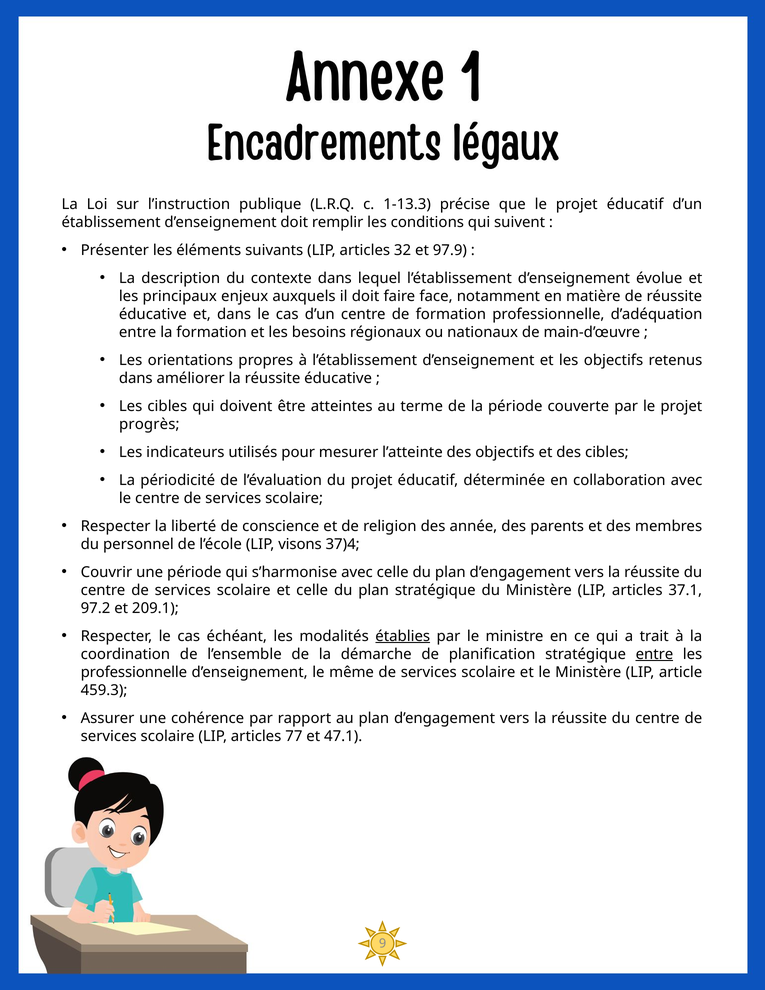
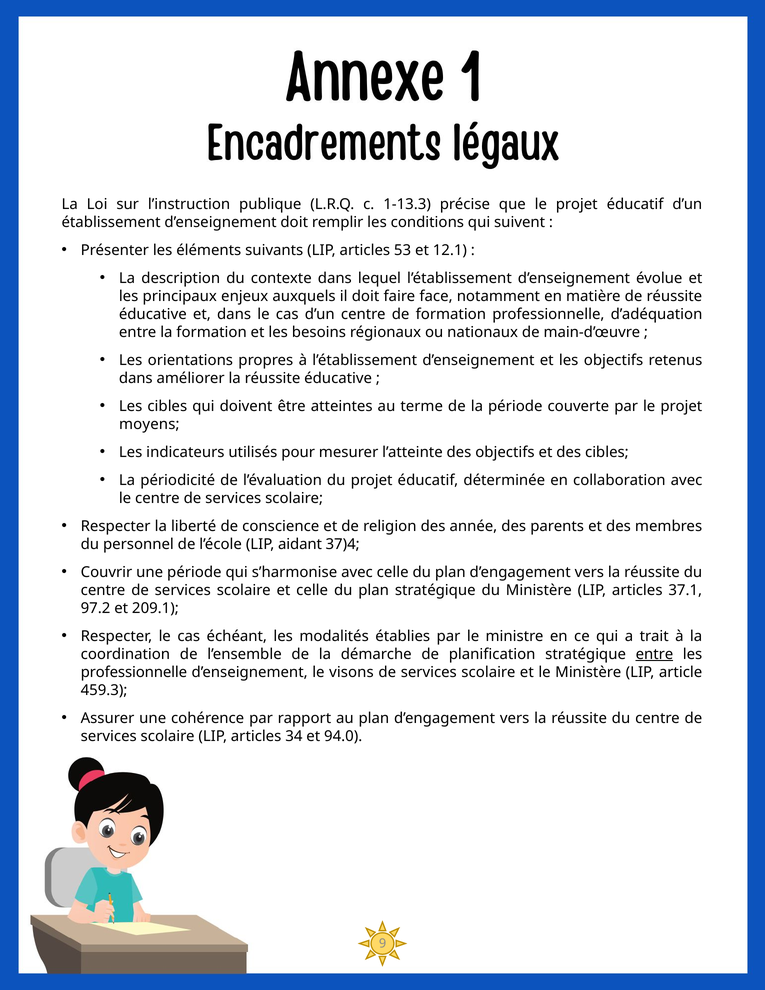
32: 32 -> 53
97.9: 97.9 -> 12.1
progrès: progrès -> moyens
visons: visons -> aidant
établies underline: present -> none
même: même -> visons
77: 77 -> 34
47.1: 47.1 -> 94.0
